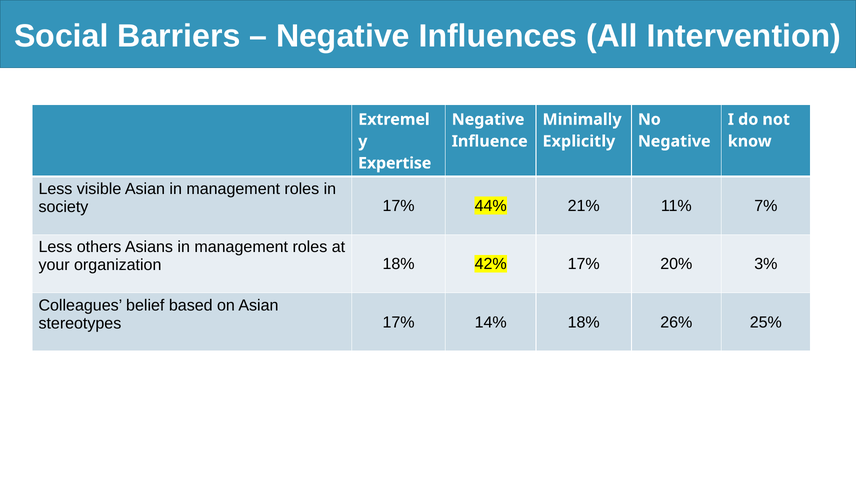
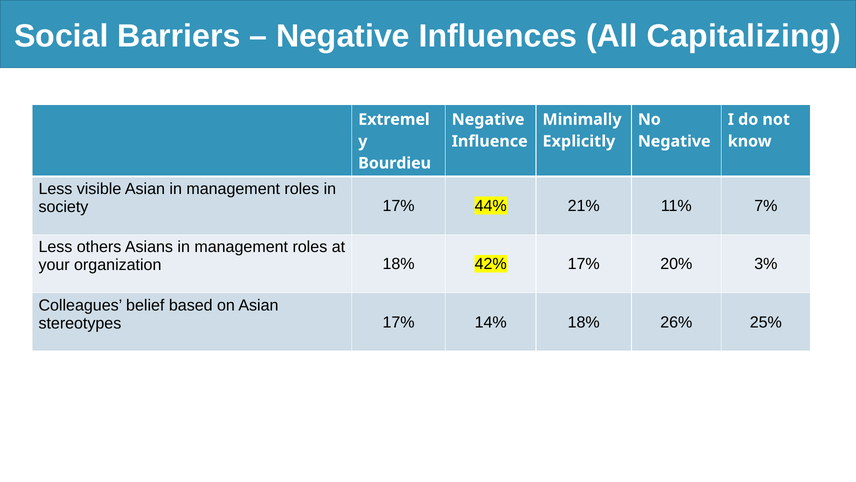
Intervention: Intervention -> Capitalizing
Expertise: Expertise -> Bourdieu
